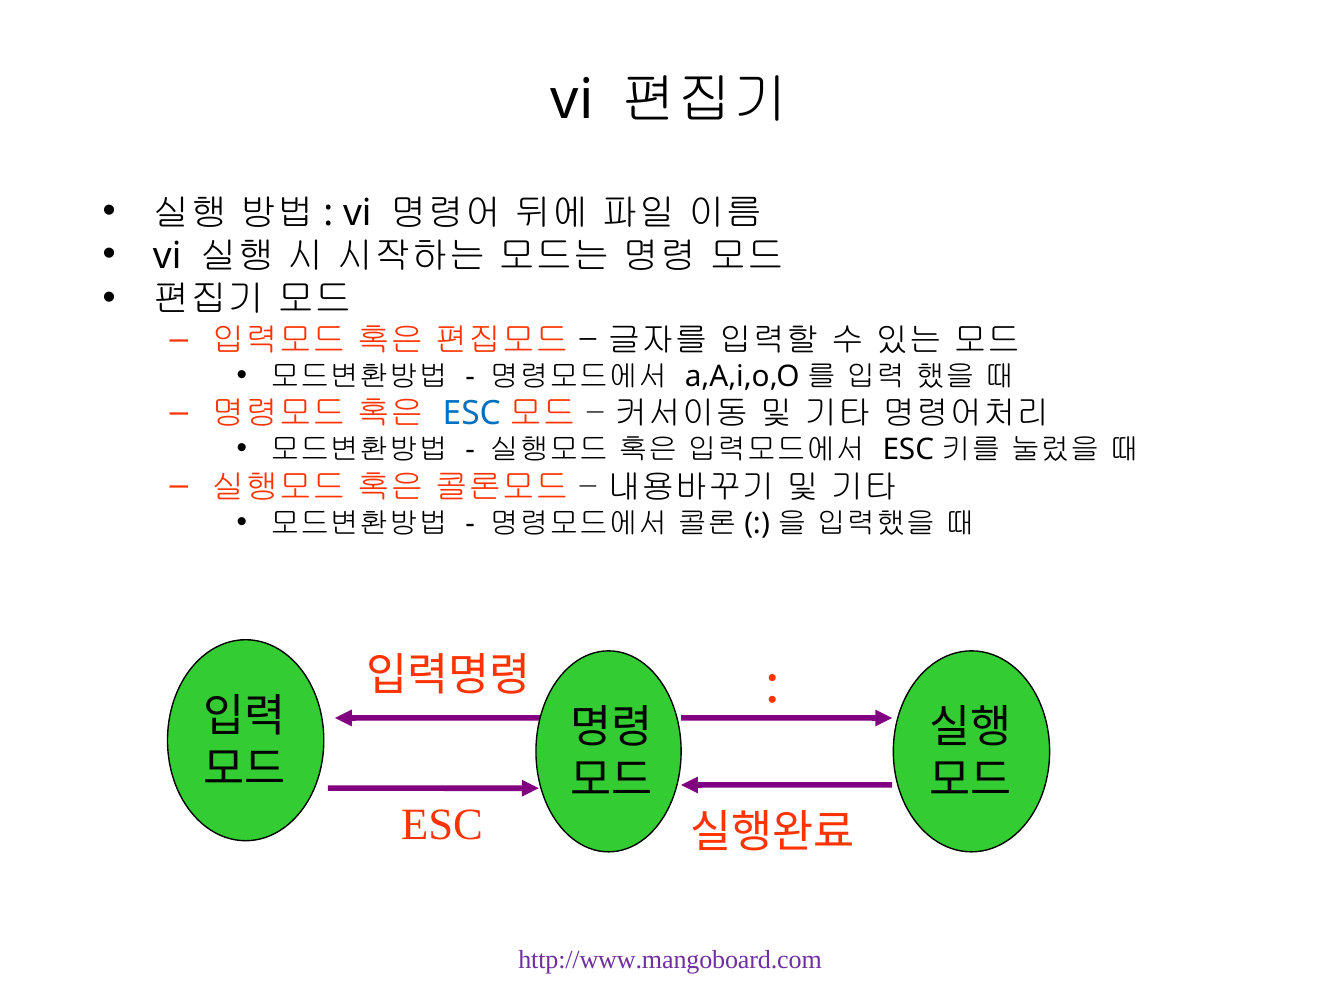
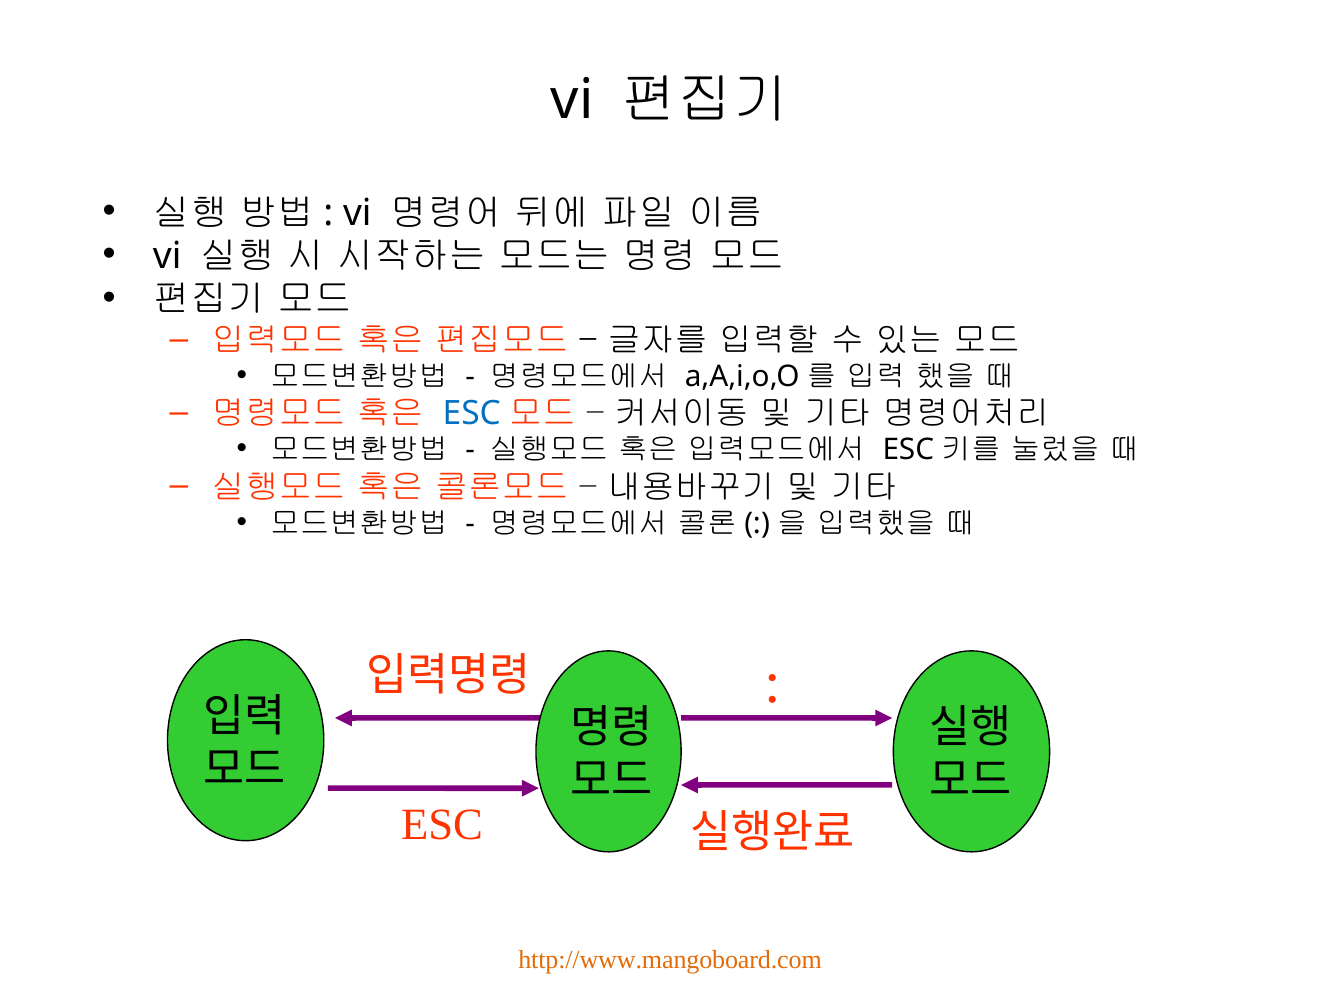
http://www.mangoboard.com colour: purple -> orange
